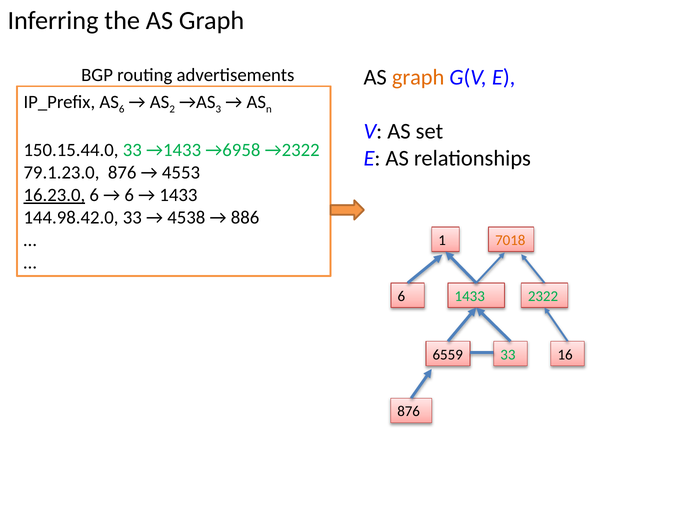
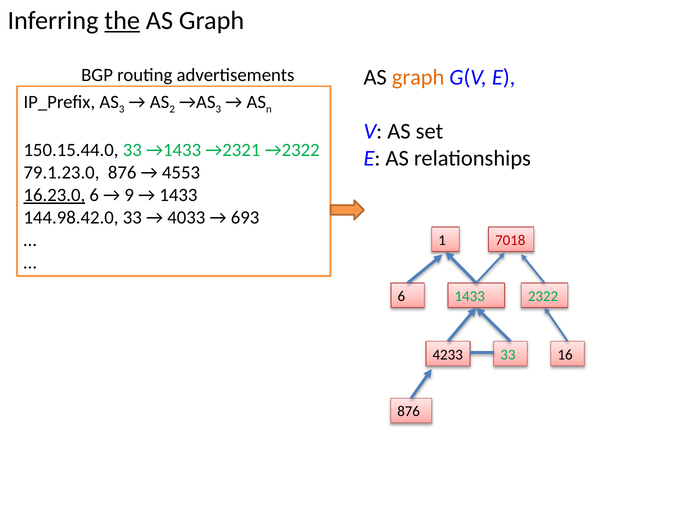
the underline: none -> present
AS 6: 6 -> 3
→6958: →6958 -> →2321
6 at (129, 195): 6 -> 9
4538: 4538 -> 4033
886: 886 -> 693
7018 colour: orange -> red
6559: 6559 -> 4233
